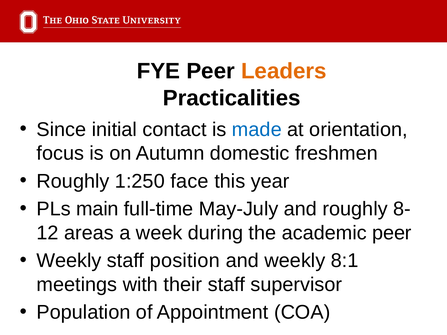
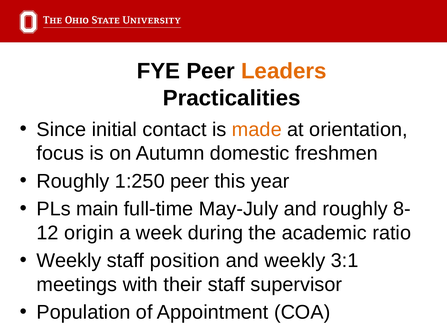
made colour: blue -> orange
1:250 face: face -> peer
areas: areas -> origin
academic peer: peer -> ratio
8:1: 8:1 -> 3:1
